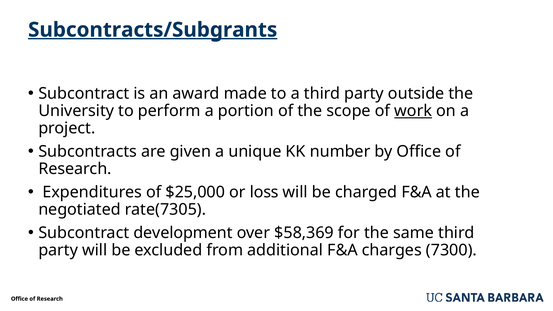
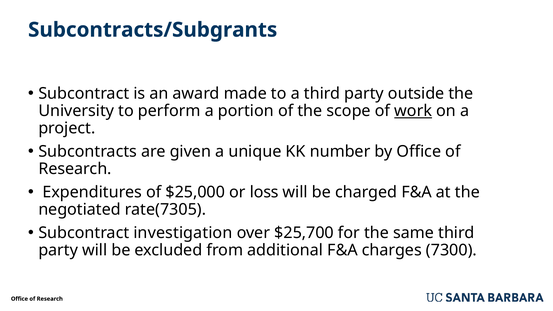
Subcontracts/Subgrants underline: present -> none
development: development -> investigation
$58,369: $58,369 -> $25,700
